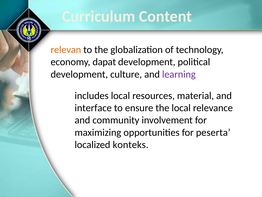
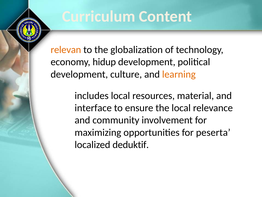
dapat: dapat -> hidup
learning colour: purple -> orange
konteks: konteks -> deduktif
